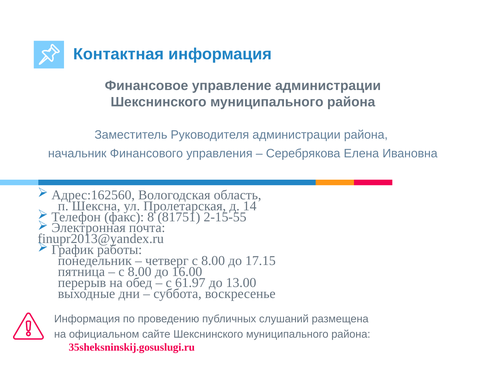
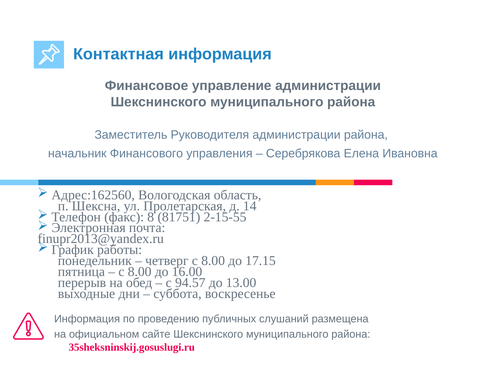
61.97: 61.97 -> 94.57
